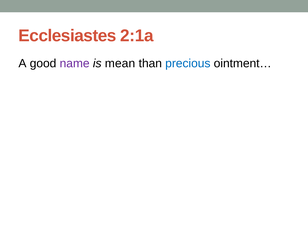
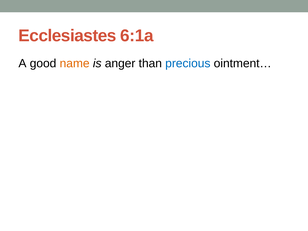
2:1a: 2:1a -> 6:1a
name colour: purple -> orange
mean: mean -> anger
